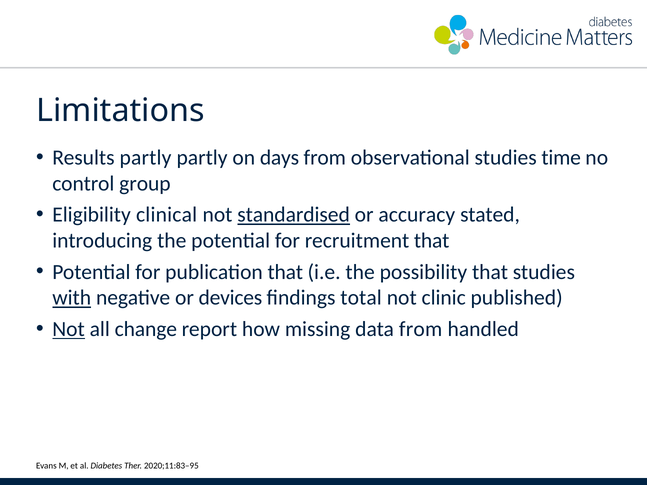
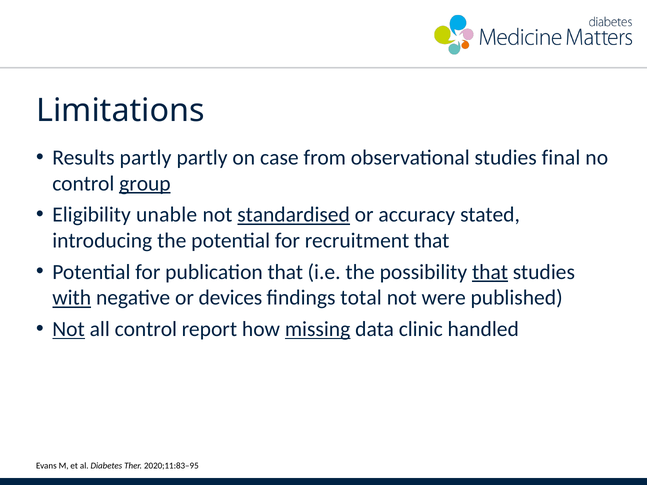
days: days -> case
time: time -> final
group underline: none -> present
clinical: clinical -> unable
that at (490, 272) underline: none -> present
clinic: clinic -> were
all change: change -> control
missing underline: none -> present
data from: from -> clinic
